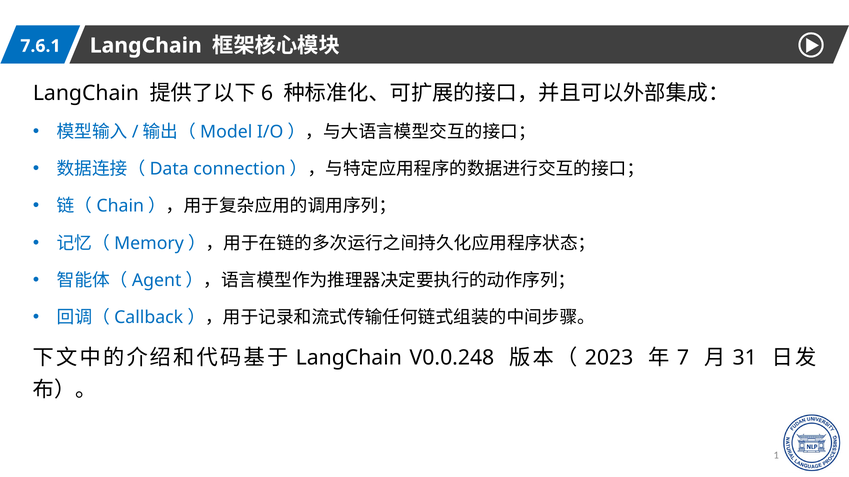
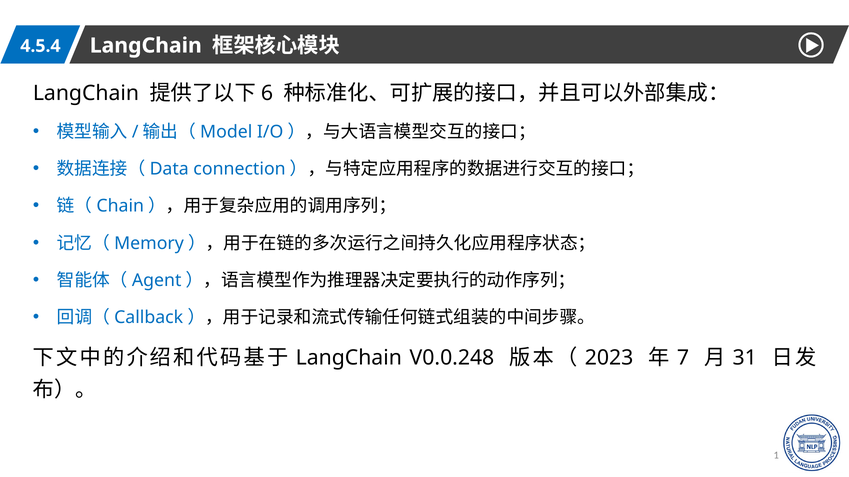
7.6.1: 7.6.1 -> 4.5.4
